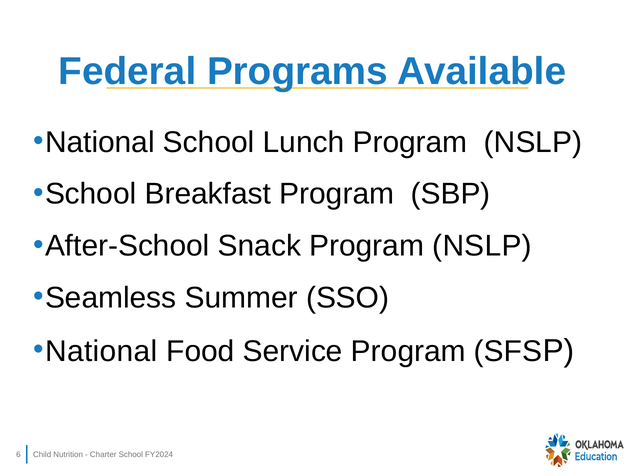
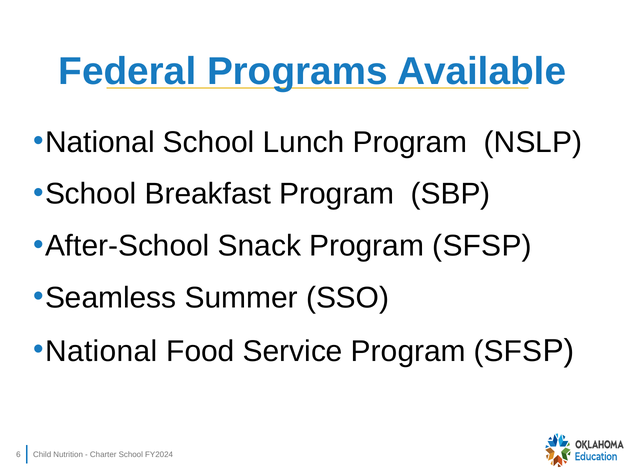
Snack Program NSLP: NSLP -> SFSP
